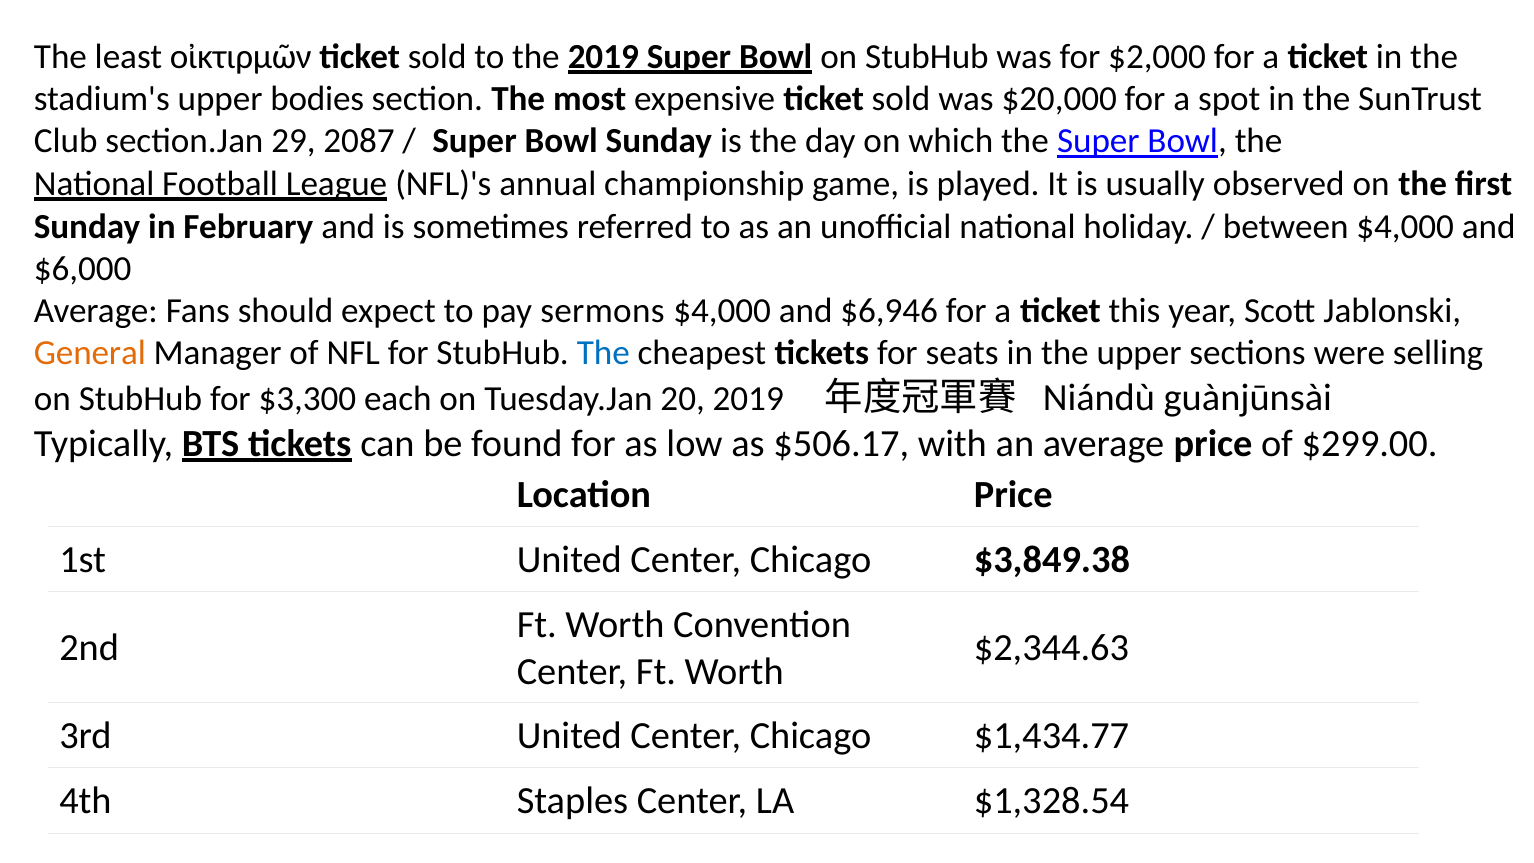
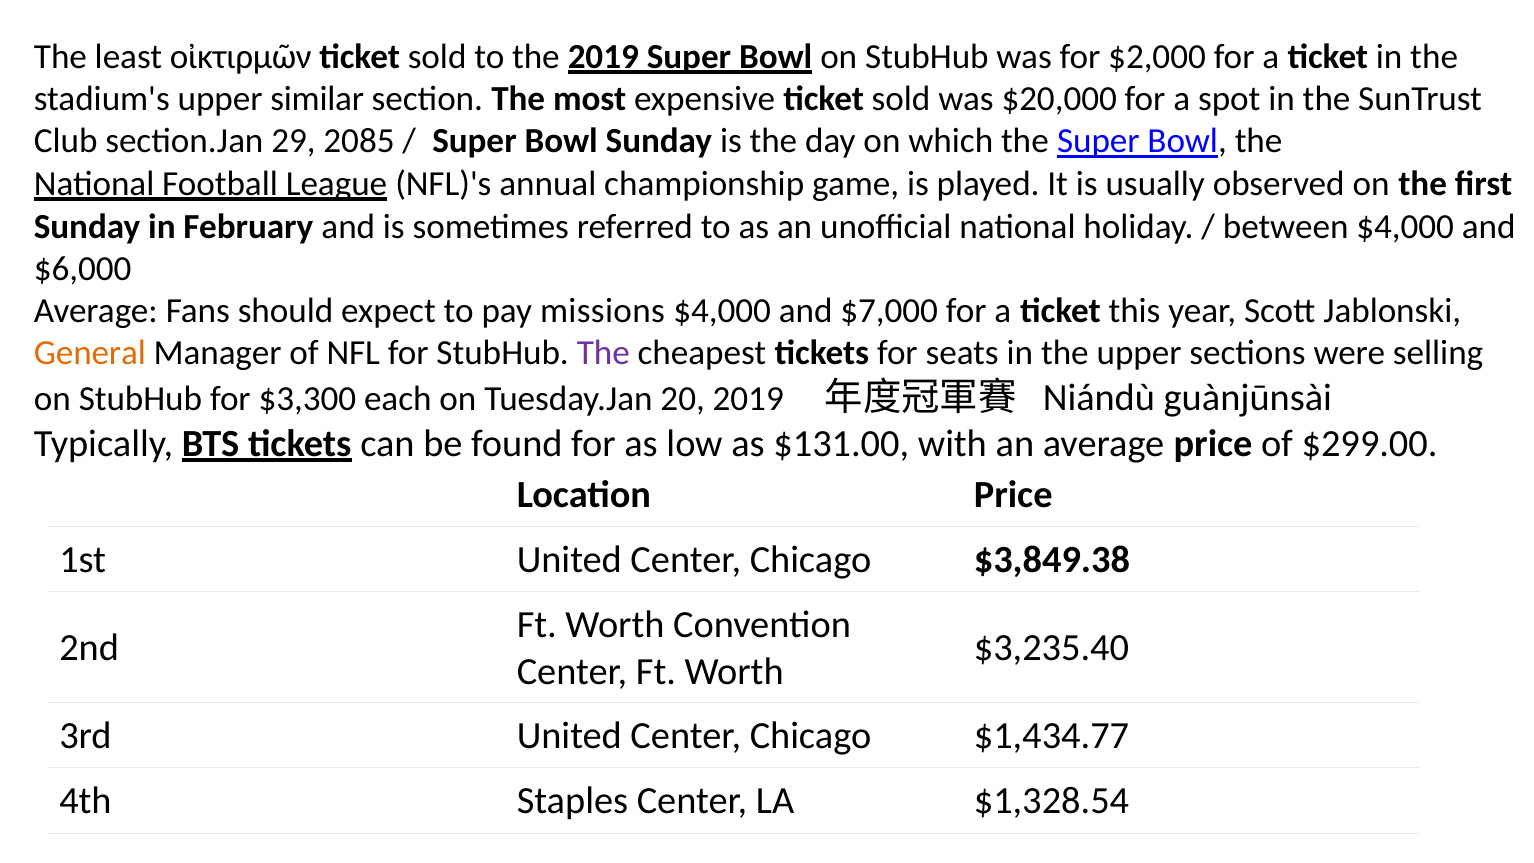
bodies: bodies -> similar
2087: 2087 -> 2085
sermons: sermons -> missions
$6,946: $6,946 -> $7,000
The at (603, 353) colour: blue -> purple
$506.17: $506.17 -> $131.00
$2,344.63: $2,344.63 -> $3,235.40
